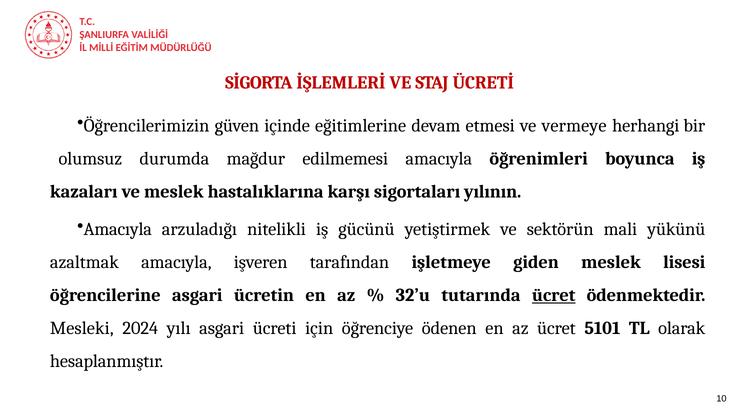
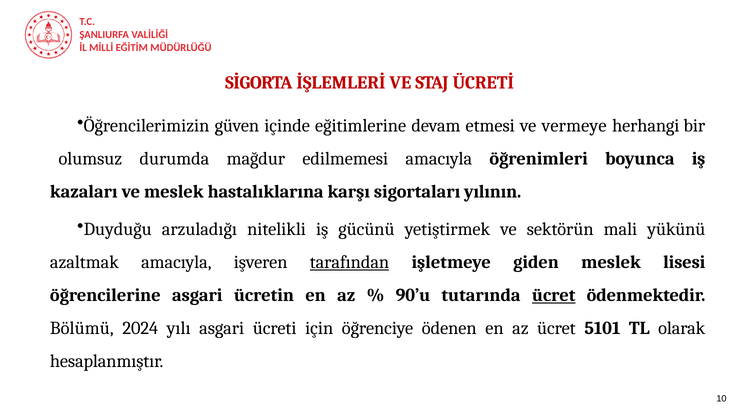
Amacıyla at (118, 229): Amacıyla -> Duyduğu
tarafından underline: none -> present
32’u: 32’u -> 90’u
Mesleki: Mesleki -> Bölümü
